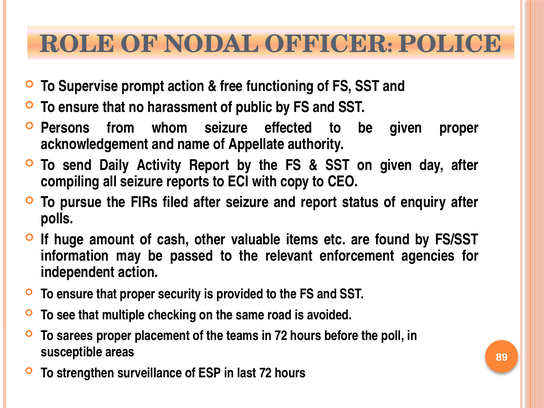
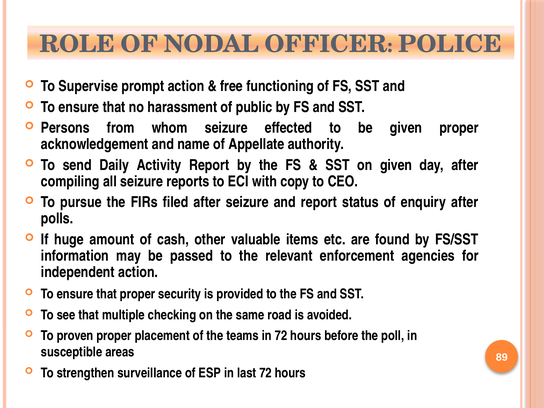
sarees: sarees -> proven
